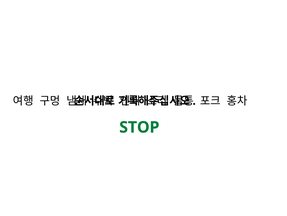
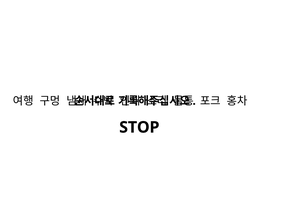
STOP colour: green -> black
